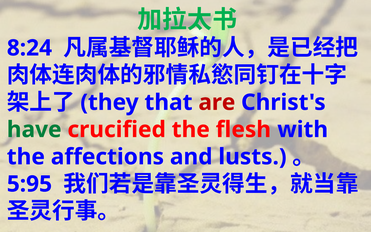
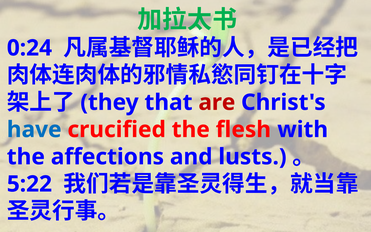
8:24: 8:24 -> 0:24
have colour: green -> blue
5:95: 5:95 -> 5:22
